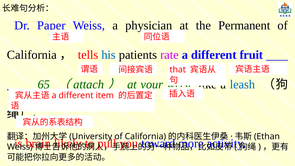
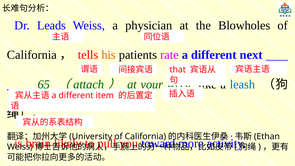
Paper: Paper -> Leads
Permanent: Permanent -> Blowholes
his colour: blue -> orange
fruit: fruit -> next
